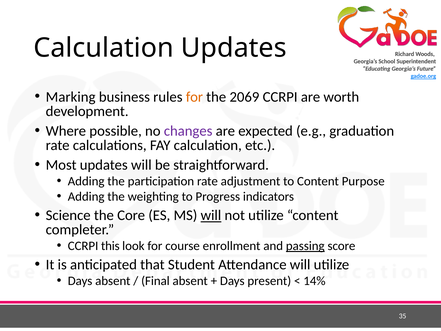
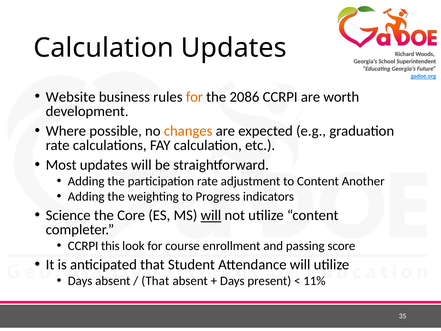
Marking: Marking -> Website
2069: 2069 -> 2086
changes colour: purple -> orange
Purpose: Purpose -> Another
passing underline: present -> none
Final at (155, 281): Final -> That
14%: 14% -> 11%
